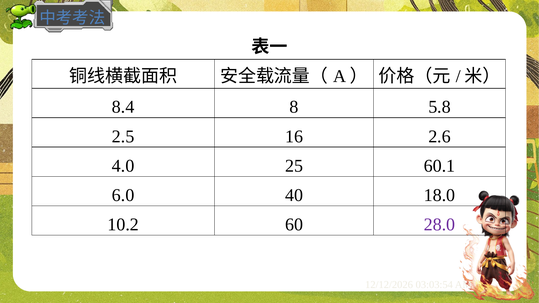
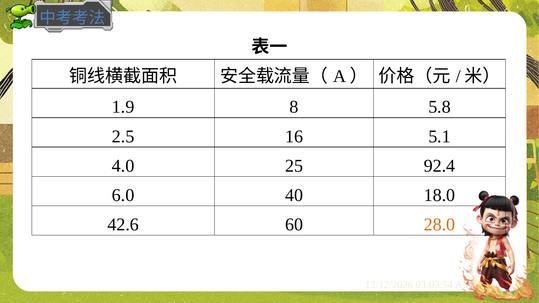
8.4: 8.4 -> 1.9
2.6: 2.6 -> 5.1
60.1: 60.1 -> 92.4
10.2: 10.2 -> 42.6
28.0 colour: purple -> orange
